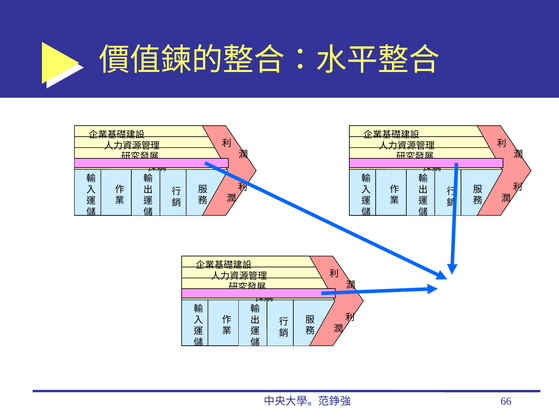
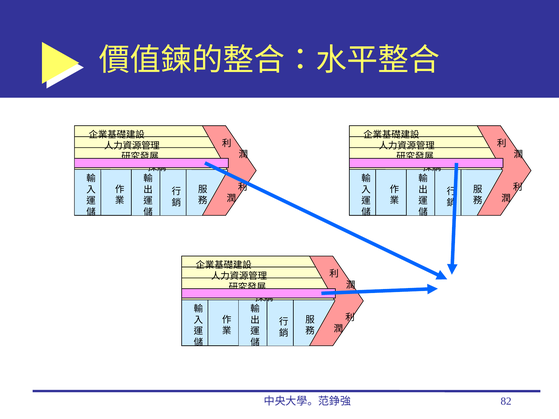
66: 66 -> 82
